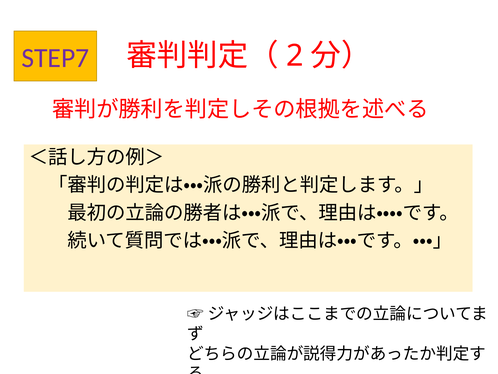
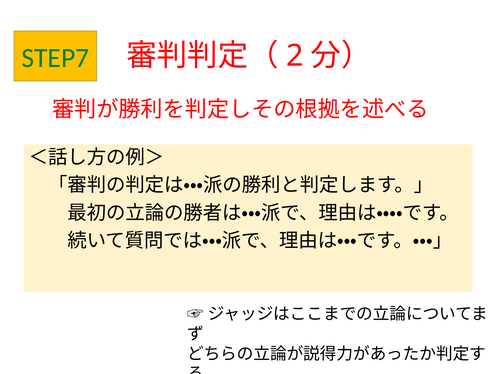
STEP7 colour: purple -> green
